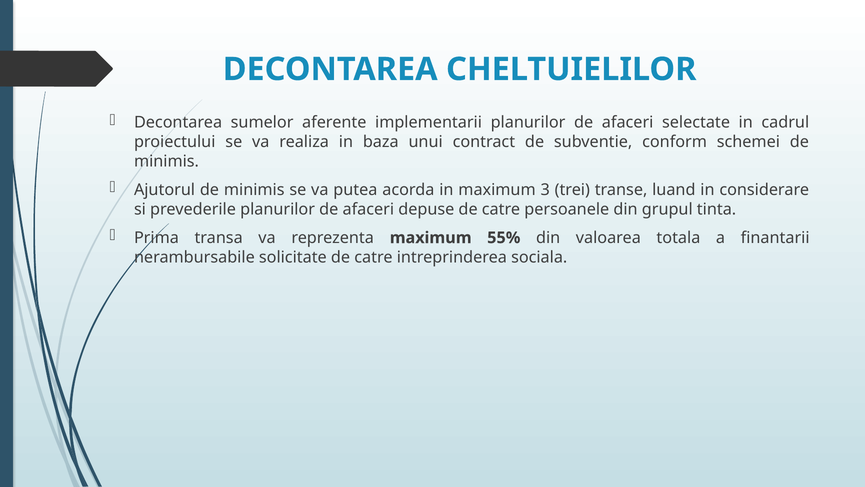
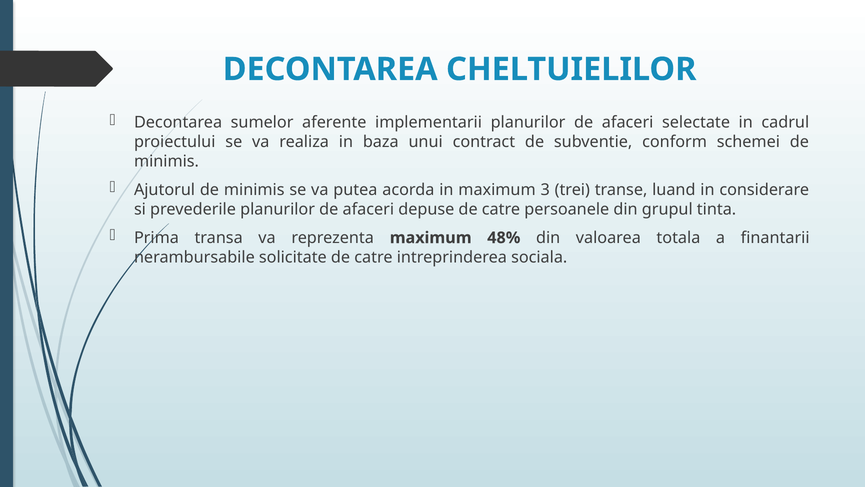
55%: 55% -> 48%
